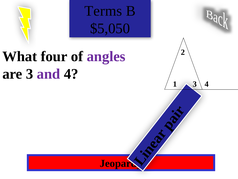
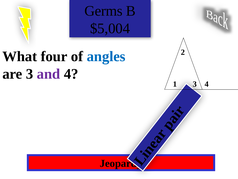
Terms: Terms -> Germs
$5,050: $5,050 -> $5,004
angles colour: purple -> blue
